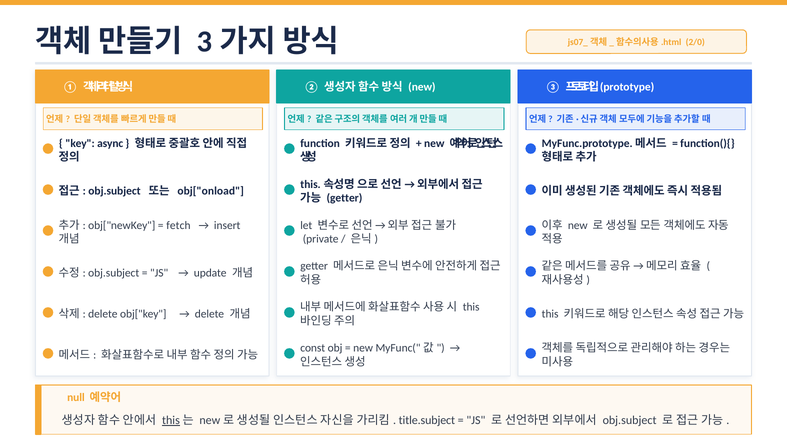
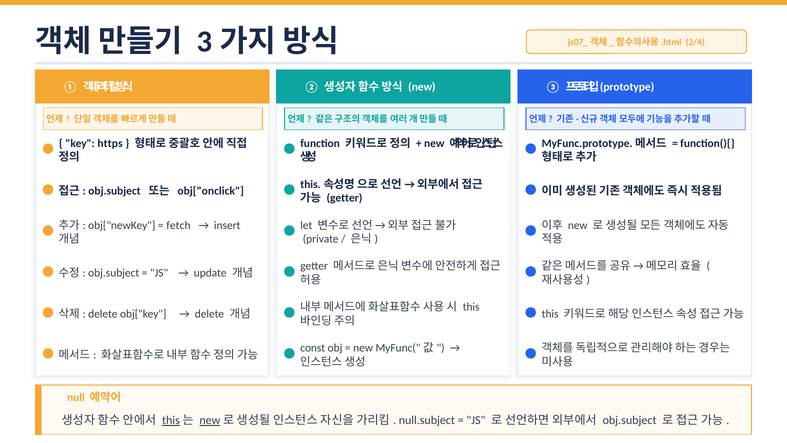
2/0: 2/0 -> 2/4
async: async -> https
obj["onload: obj["onload -> obj["onclick
new at (210, 420) underline: none -> present
title.subject: title.subject -> null.subject
